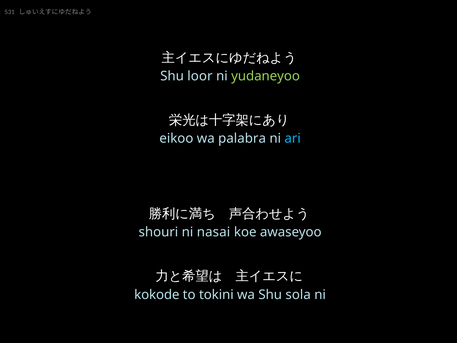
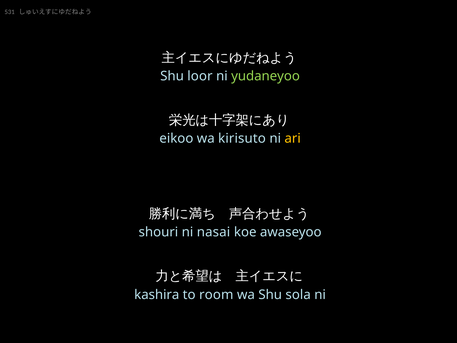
palabra: palabra -> kirisuto
ari colour: light blue -> yellow
kokode: kokode -> kashira
tokini: tokini -> room
